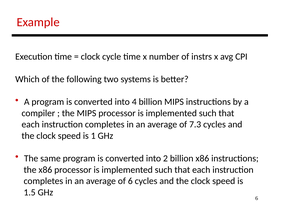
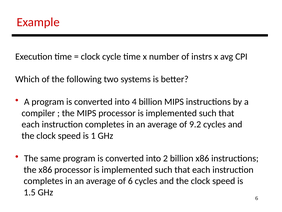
7.3: 7.3 -> 9.2
